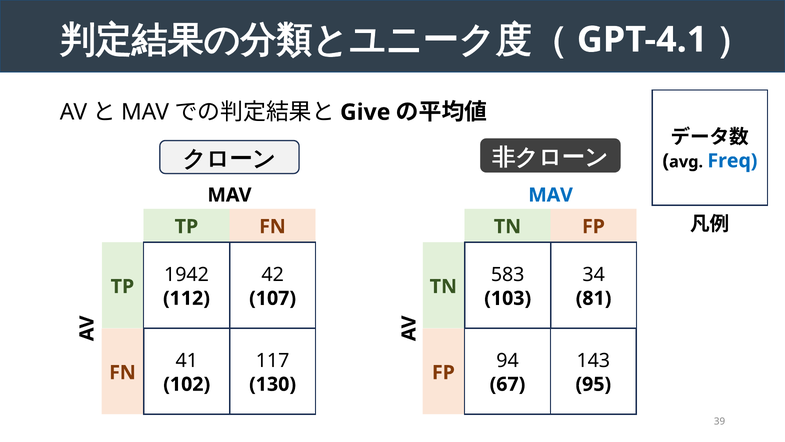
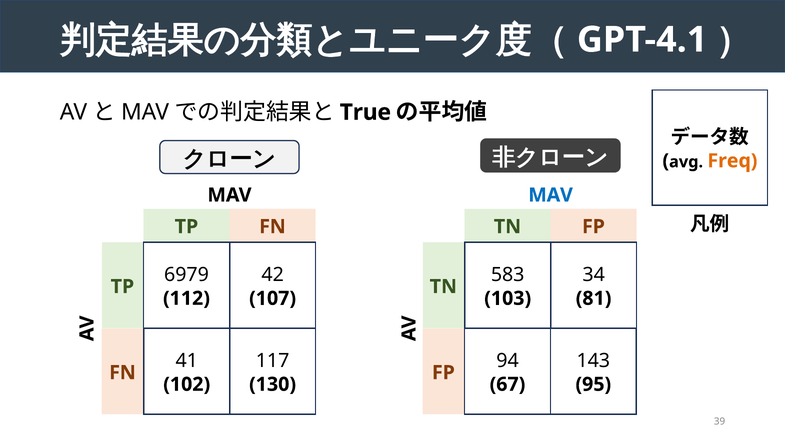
Give: Give -> True
Freq colour: blue -> orange
1942: 1942 -> 6979
